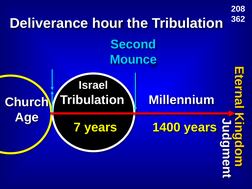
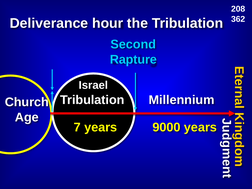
Mounce: Mounce -> Rapture
1400: 1400 -> 9000
